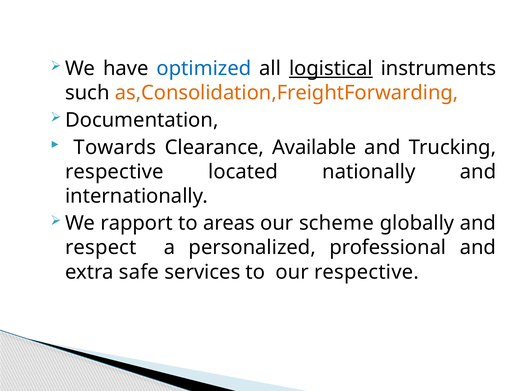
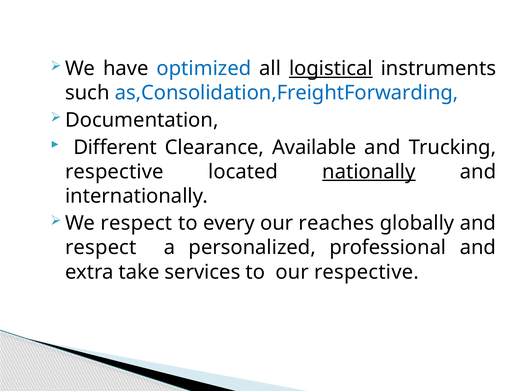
as,Consolidation,FreightForwarding colour: orange -> blue
Towards: Towards -> Different
nationally underline: none -> present
We rapport: rapport -> respect
areas: areas -> every
scheme: scheme -> reaches
safe: safe -> take
